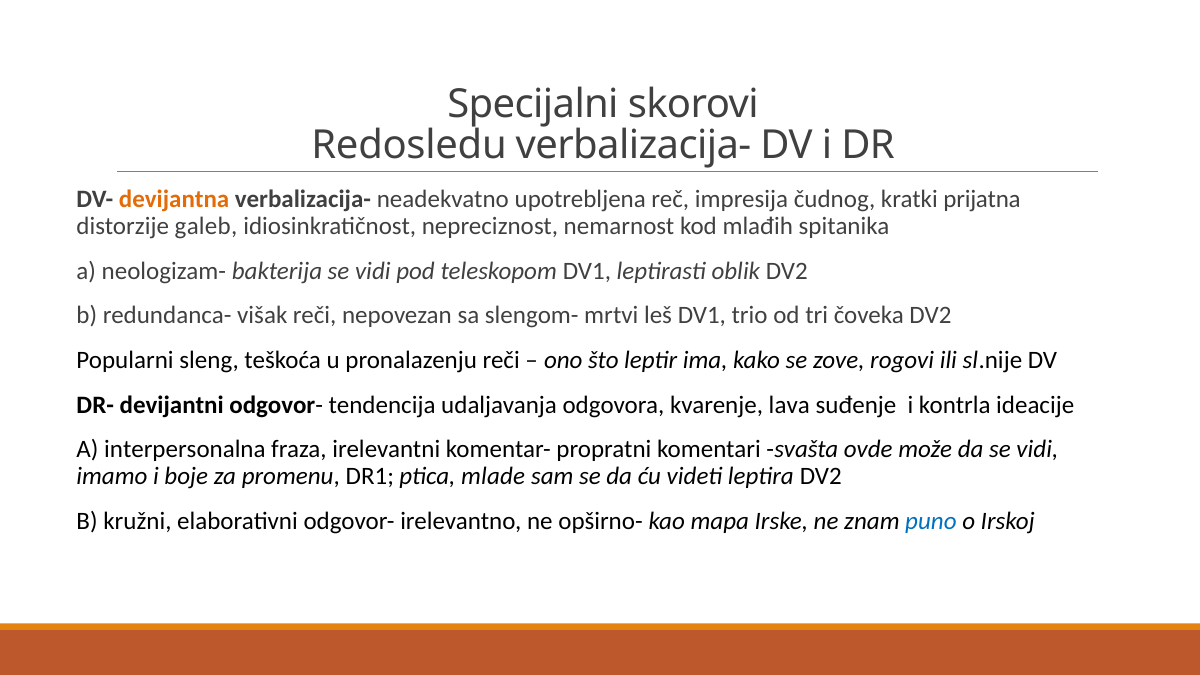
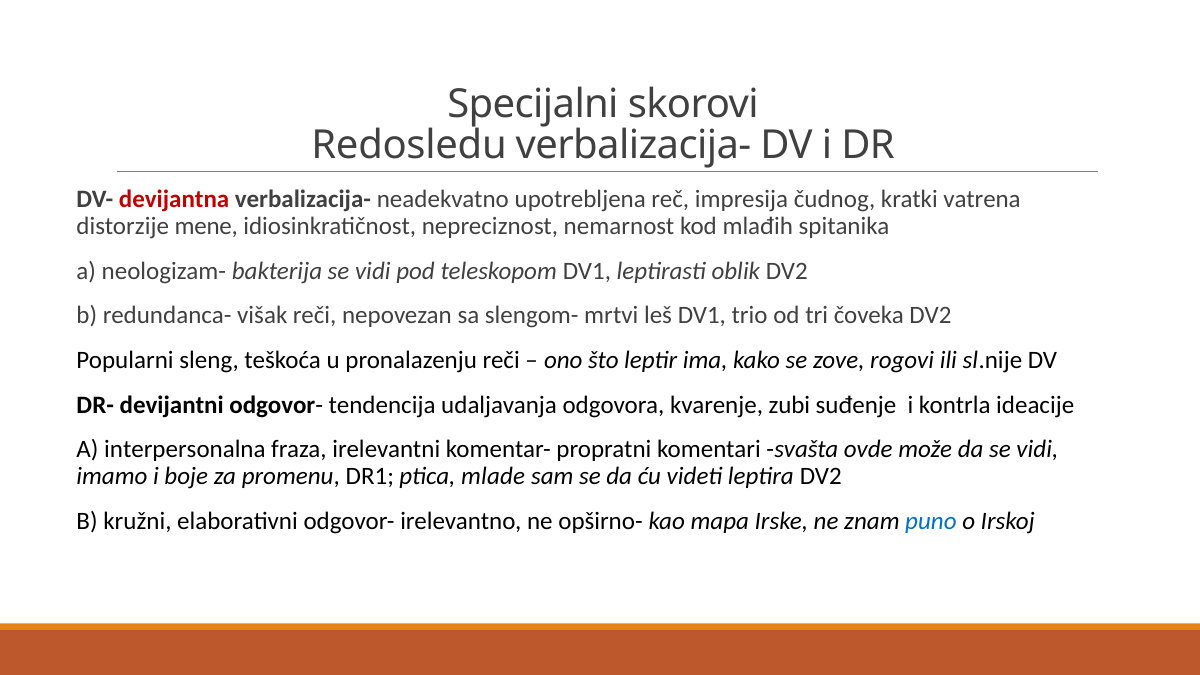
devijantna colour: orange -> red
prijatna: prijatna -> vatrena
galeb: galeb -> mene
lava: lava -> zubi
